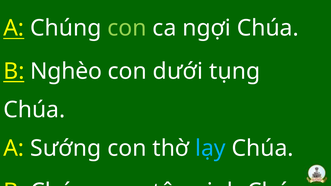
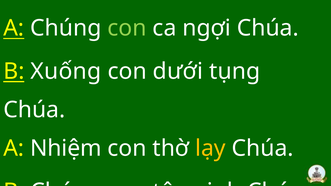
Nghèo: Nghèo -> Xuống
Sướng: Sướng -> Nhiệm
lạy colour: light blue -> yellow
